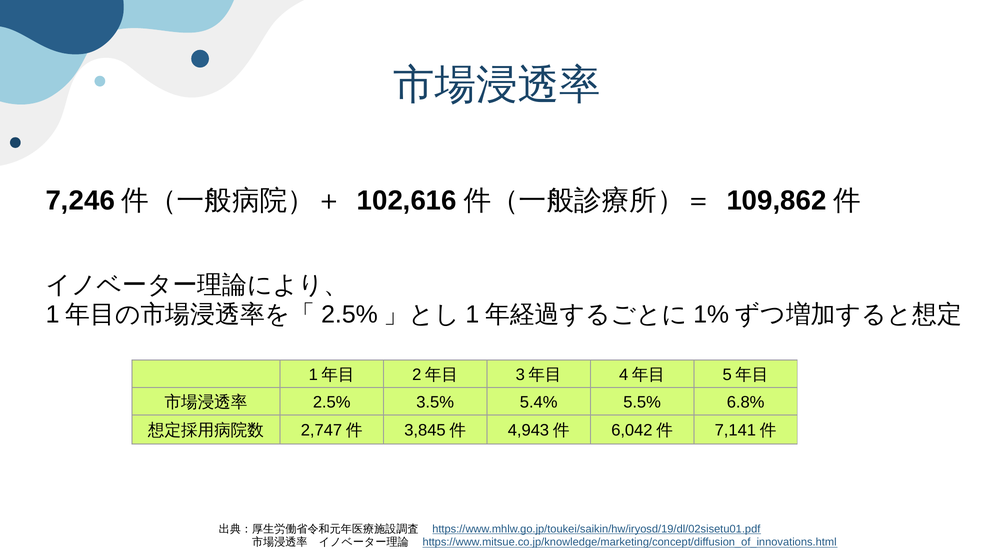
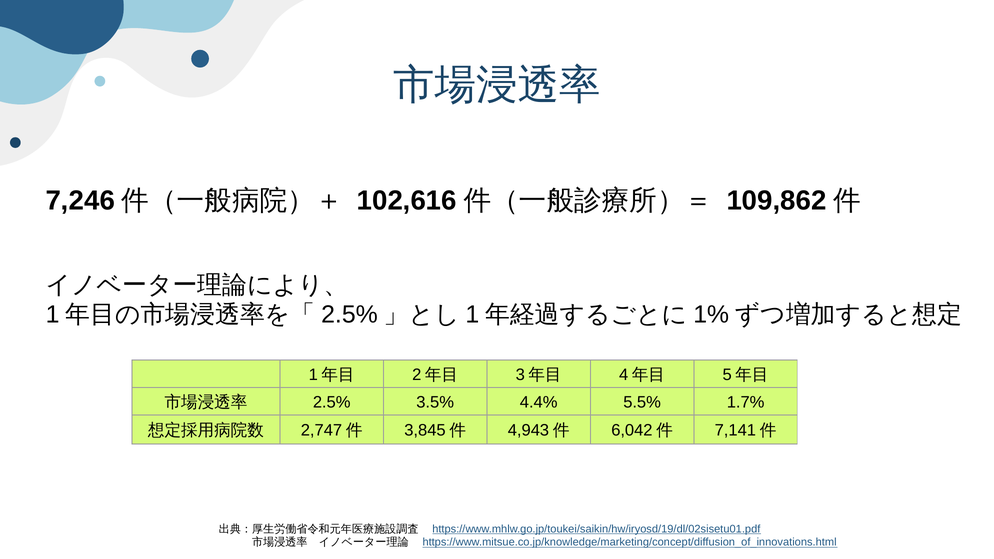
5.4%: 5.4% -> 4.4%
6.8%: 6.8% -> 1.7%
